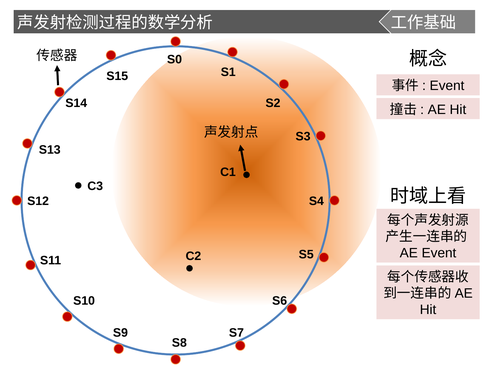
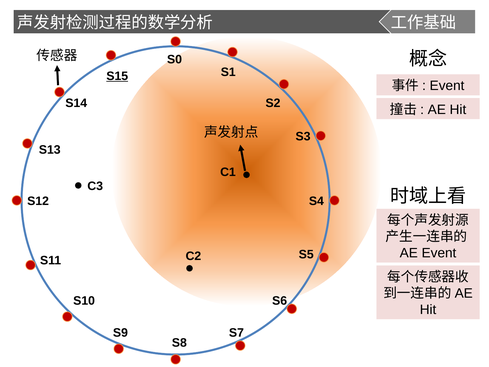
S15 underline: none -> present
